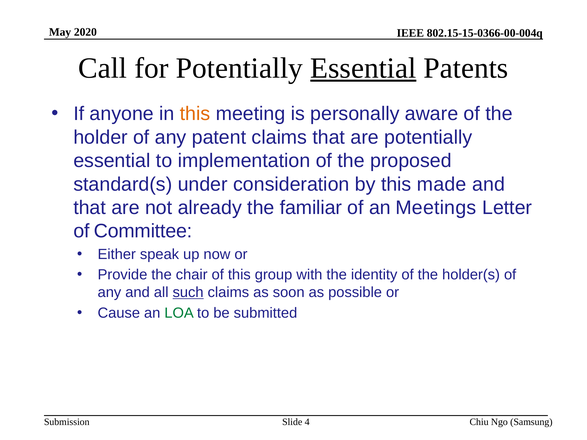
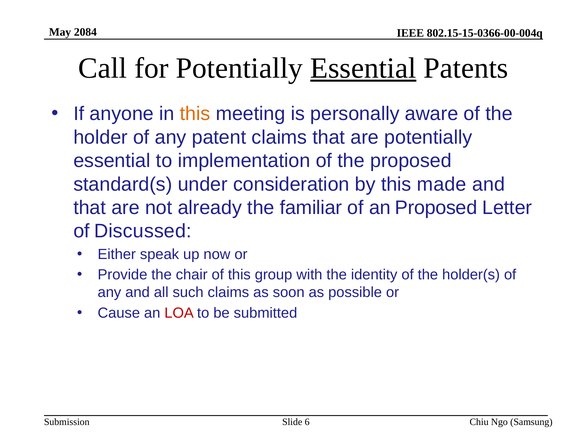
2020: 2020 -> 2084
an Meetings: Meetings -> Proposed
Committee: Committee -> Discussed
such underline: present -> none
LOA colour: green -> red
4: 4 -> 6
